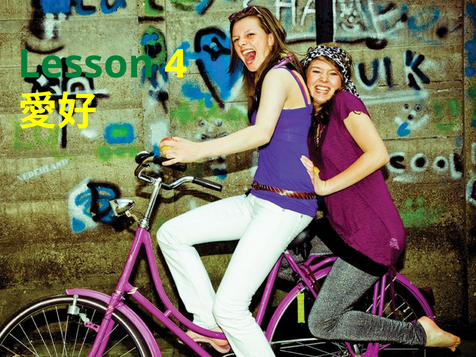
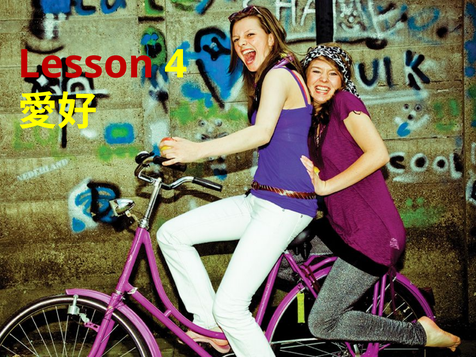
Lesson colour: green -> red
